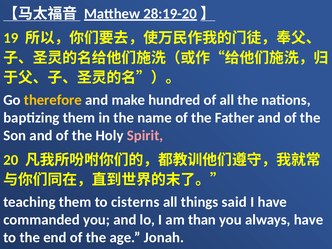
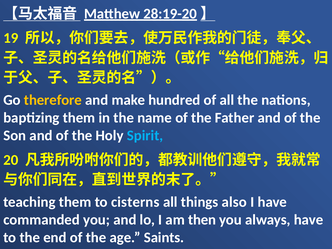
Spirit colour: pink -> light blue
said: said -> also
than: than -> then
Jonah: Jonah -> Saints
